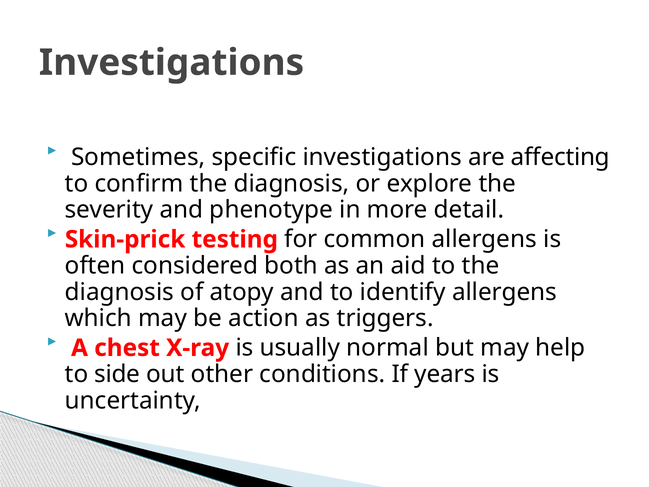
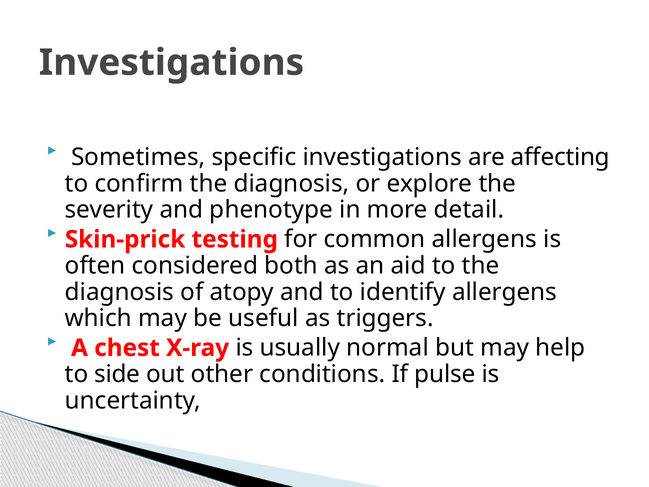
action: action -> useful
years: years -> pulse
